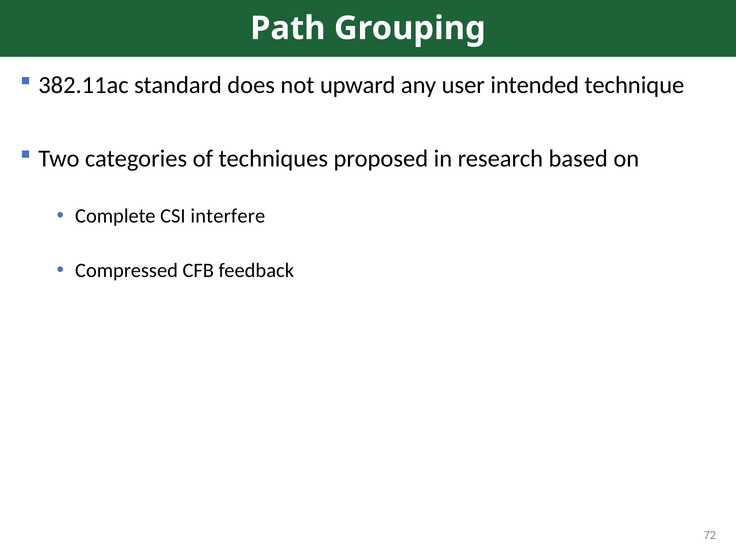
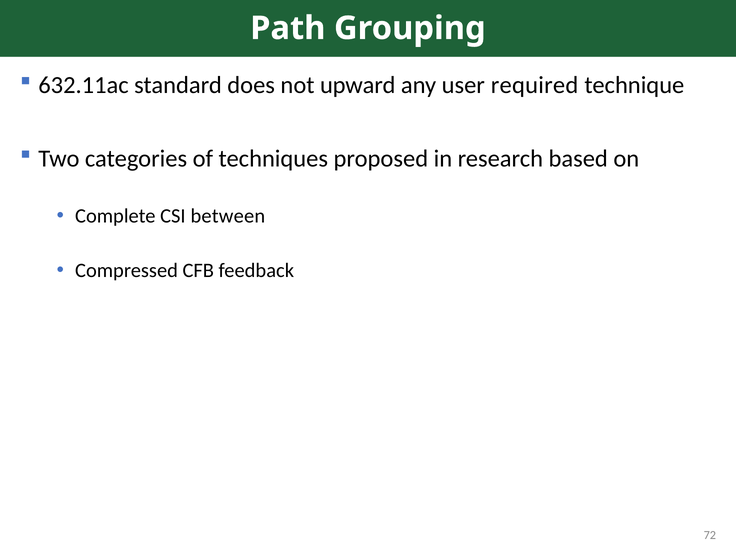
382.11ac: 382.11ac -> 632.11ac
intended: intended -> required
interfere: interfere -> between
